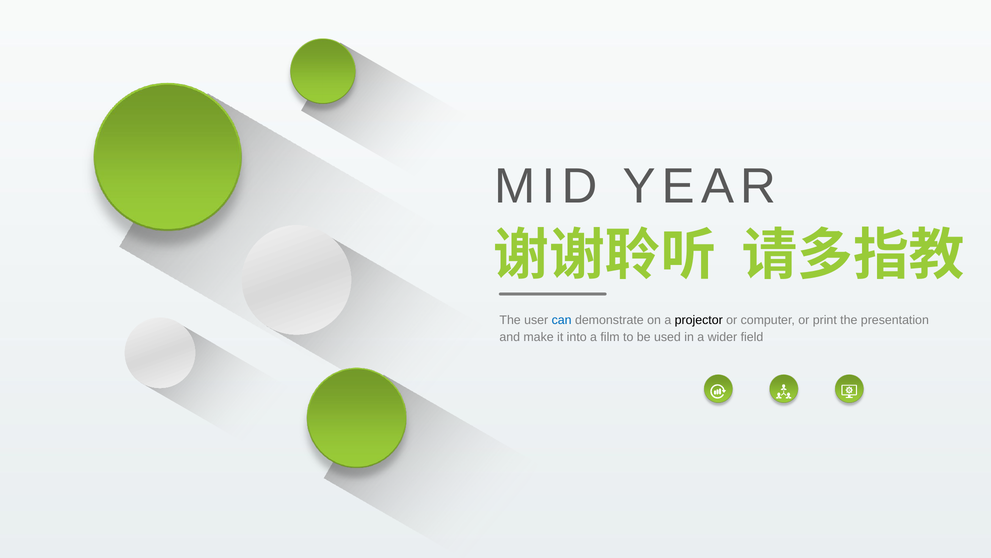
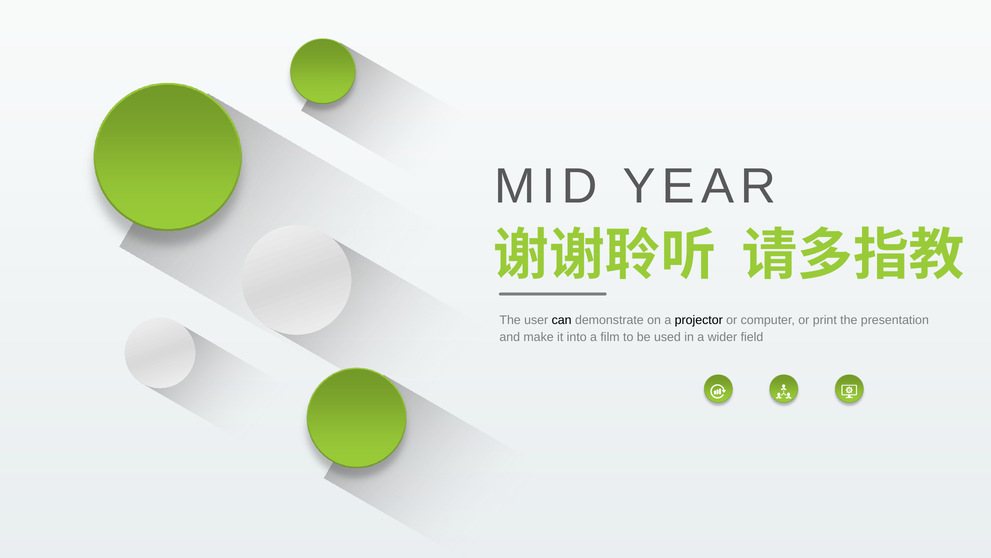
can colour: blue -> black
